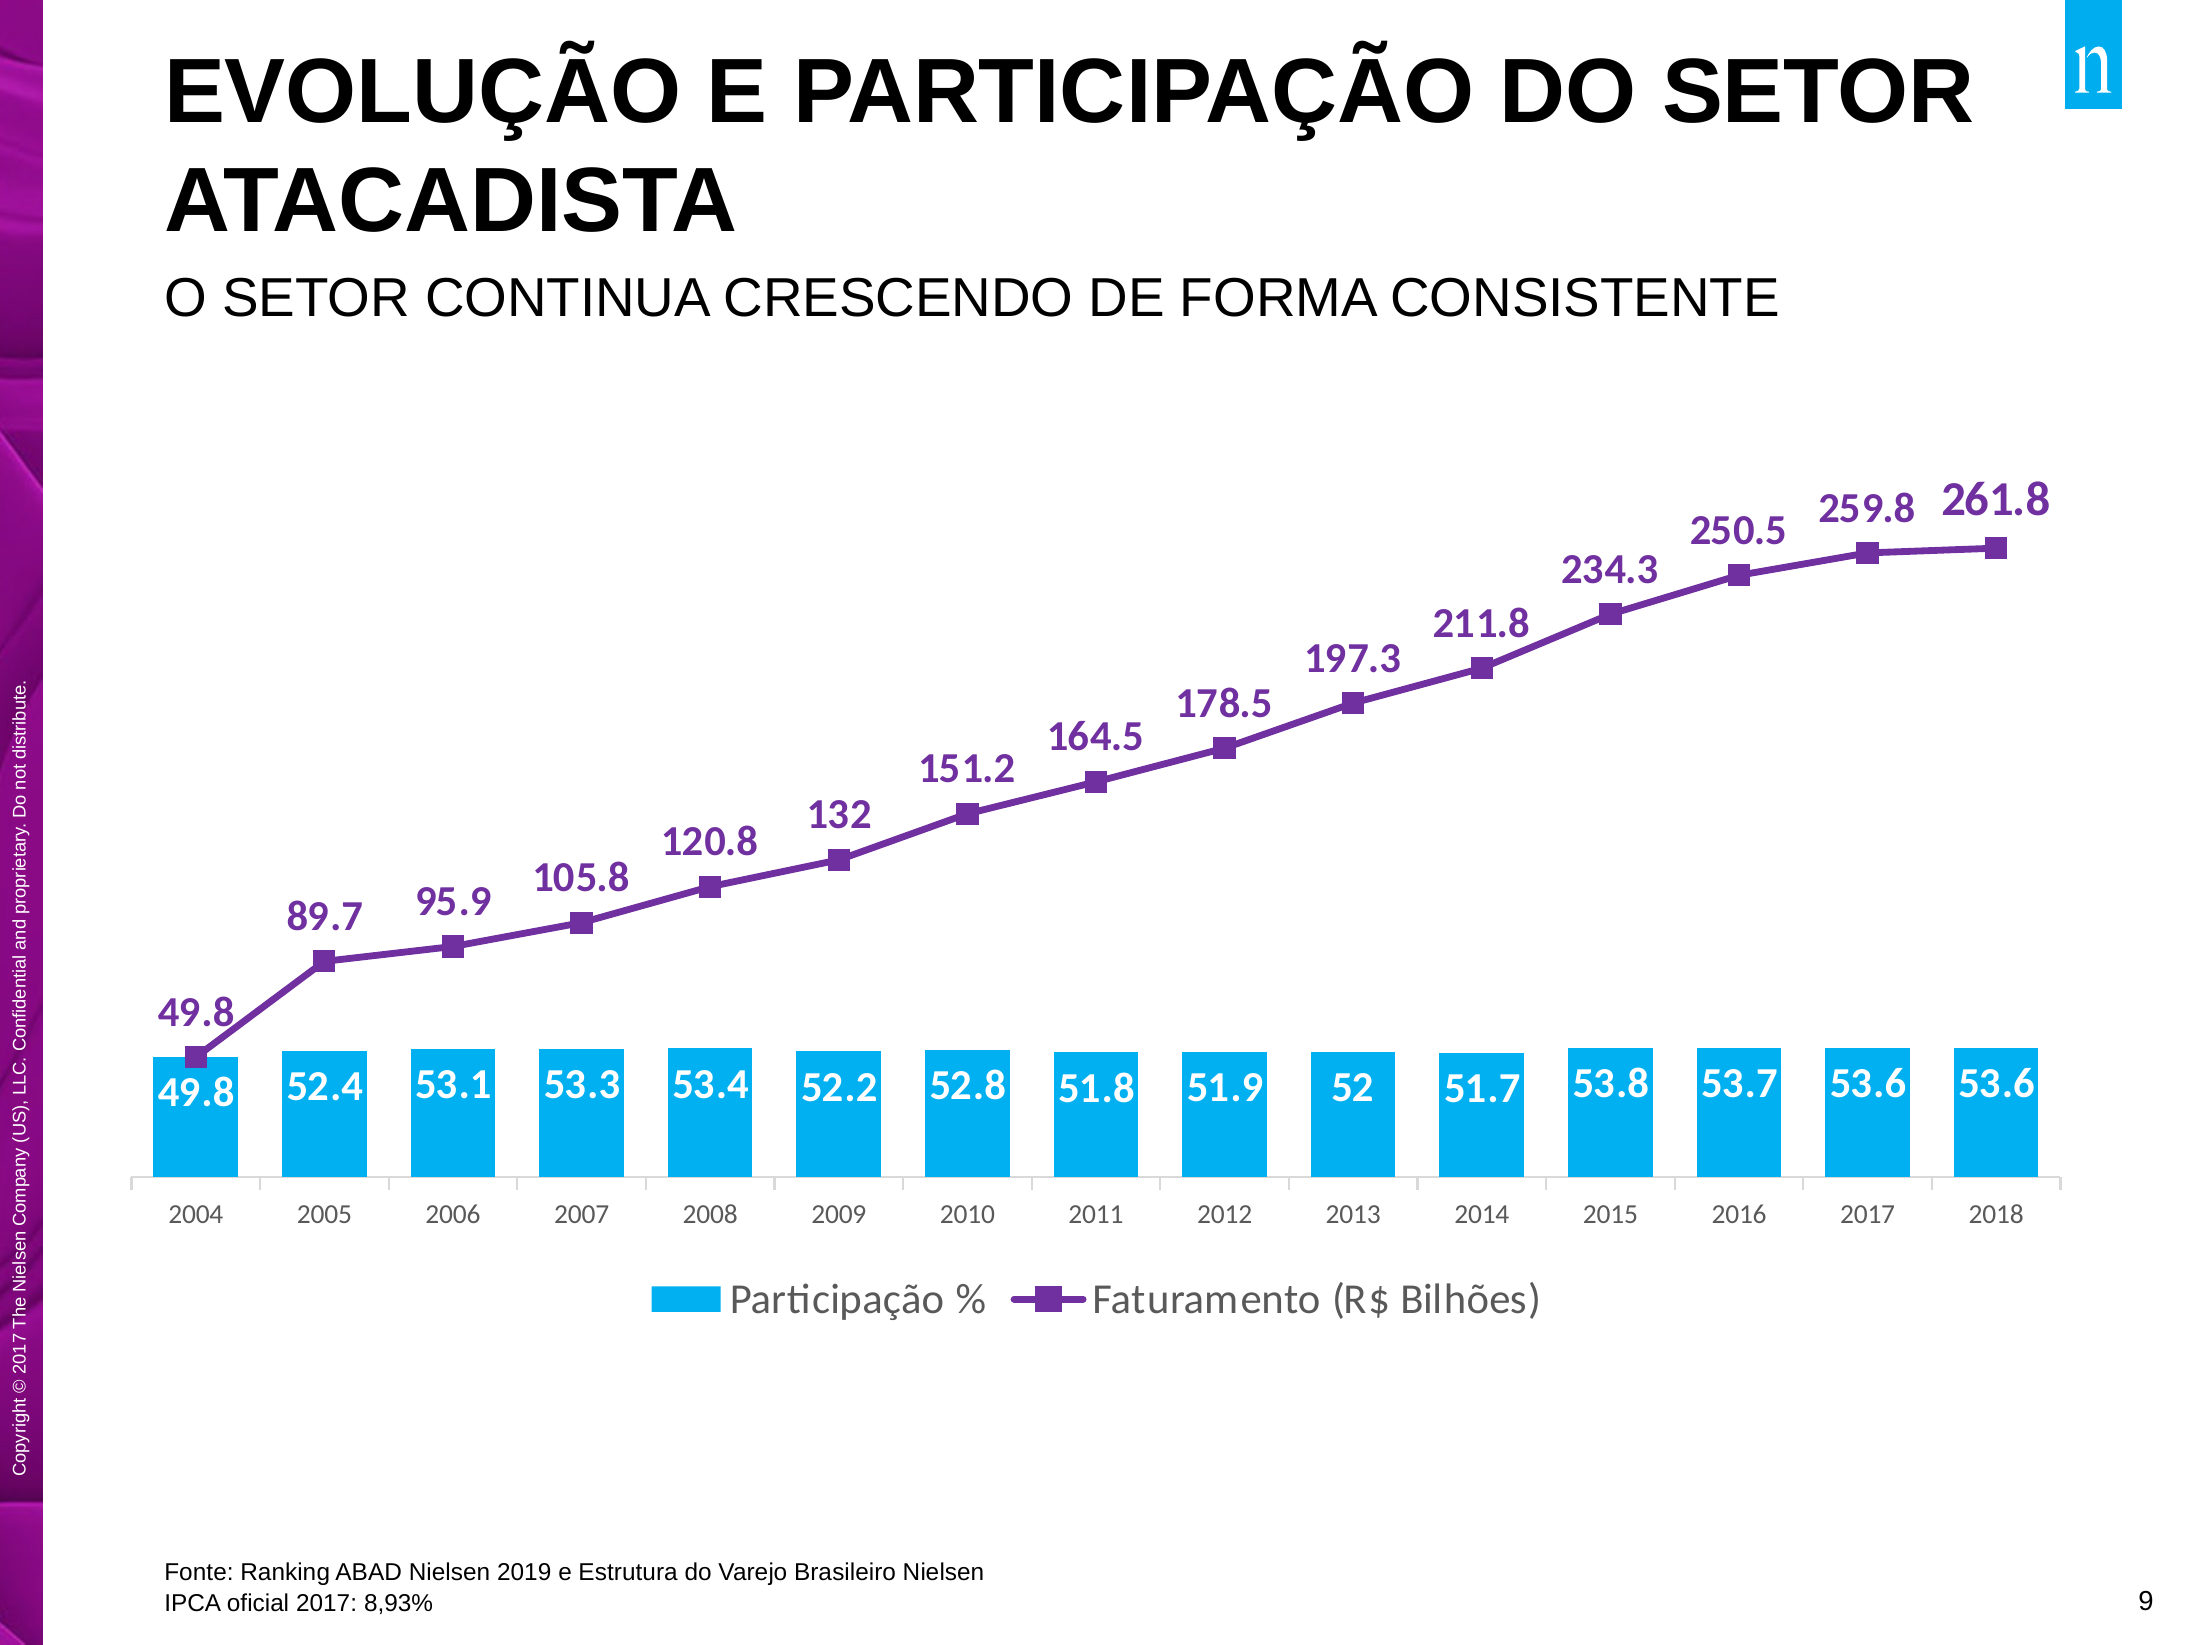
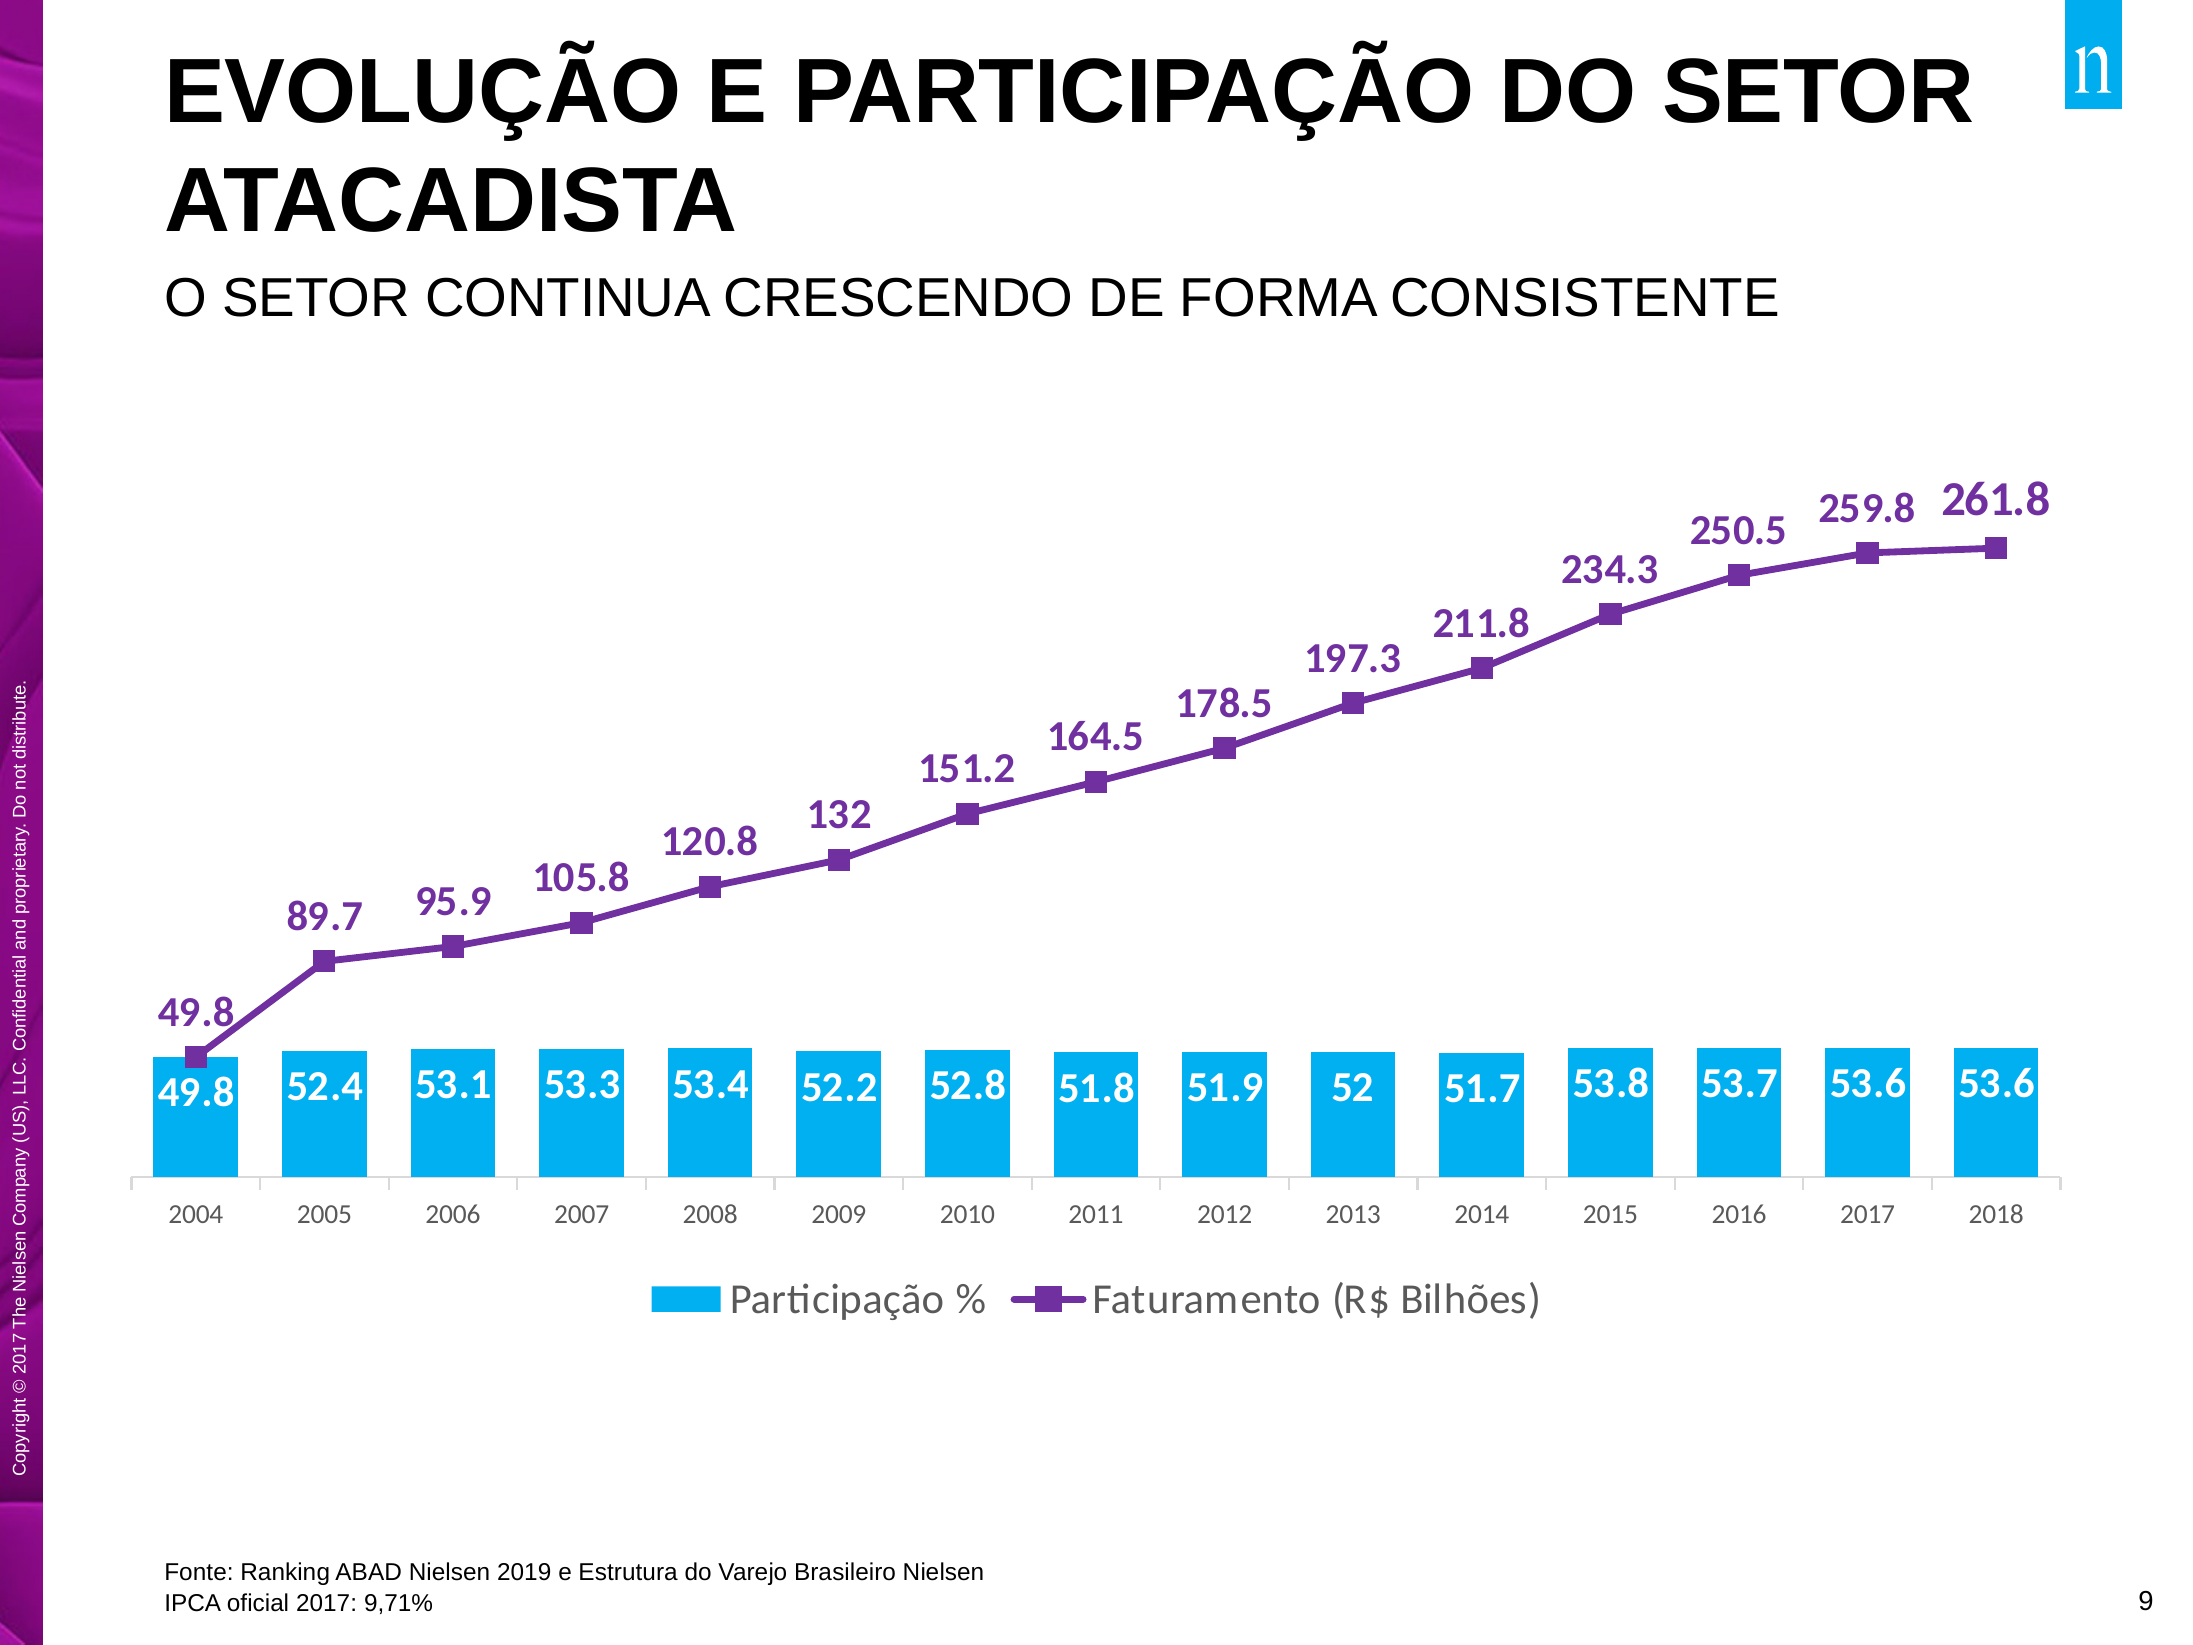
8,93%: 8,93% -> 9,71%
